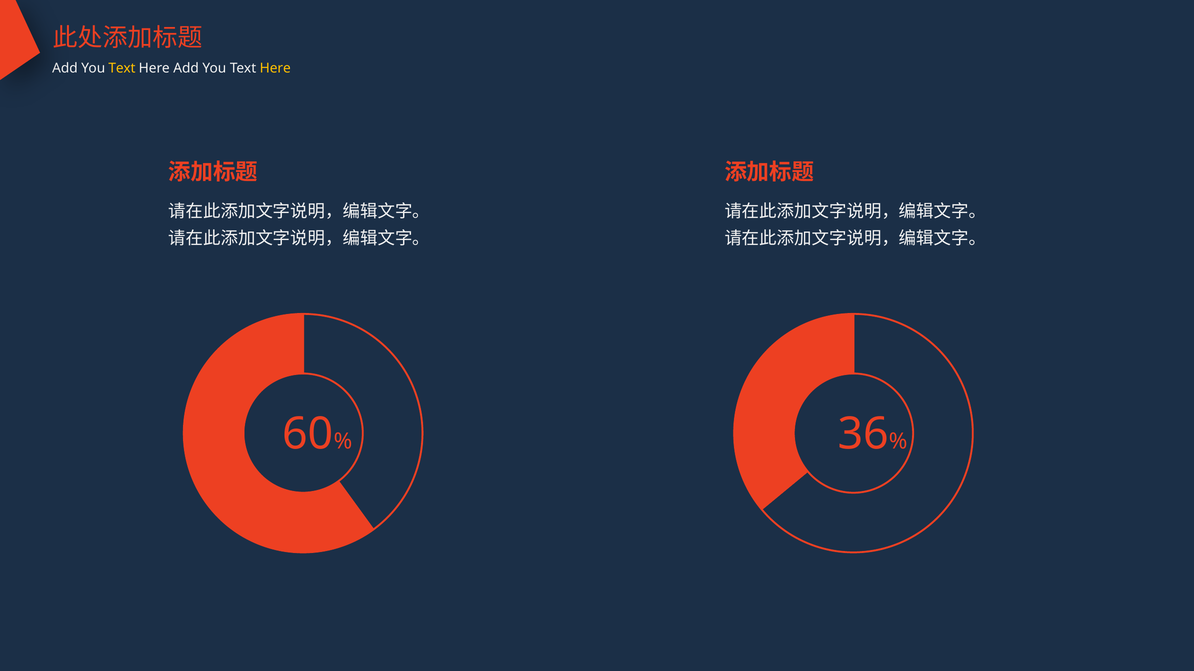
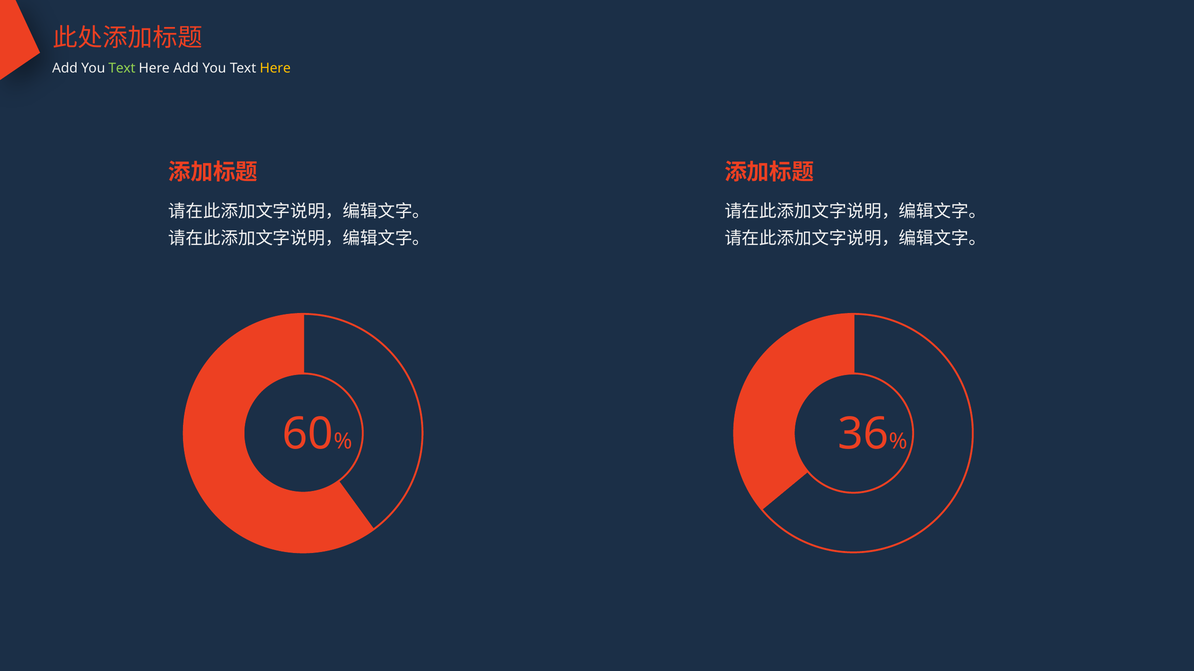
Text at (122, 68) colour: yellow -> light green
